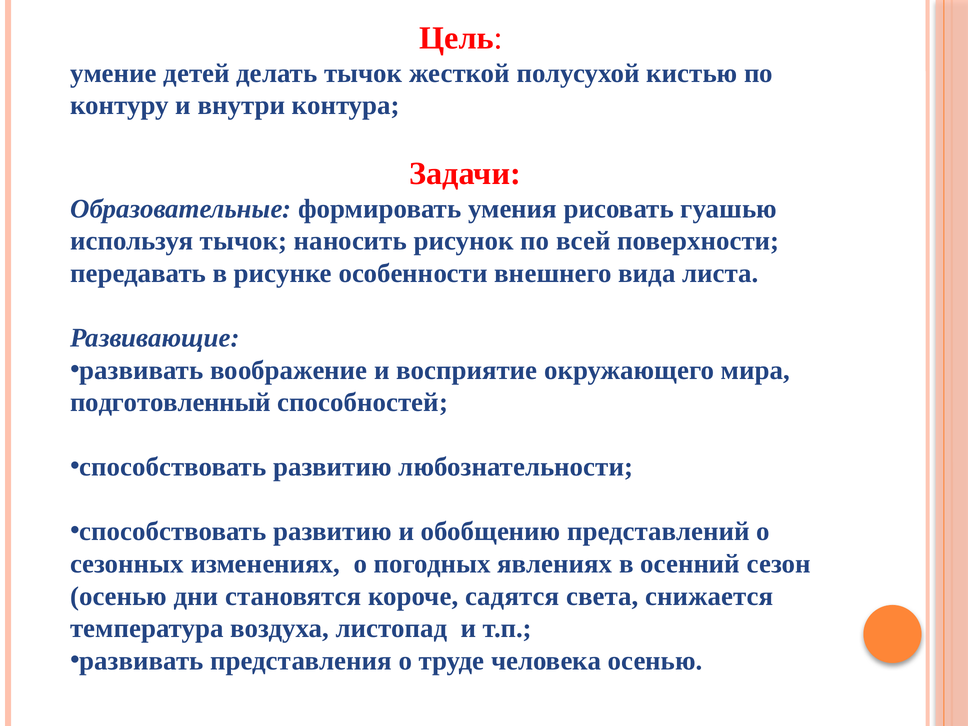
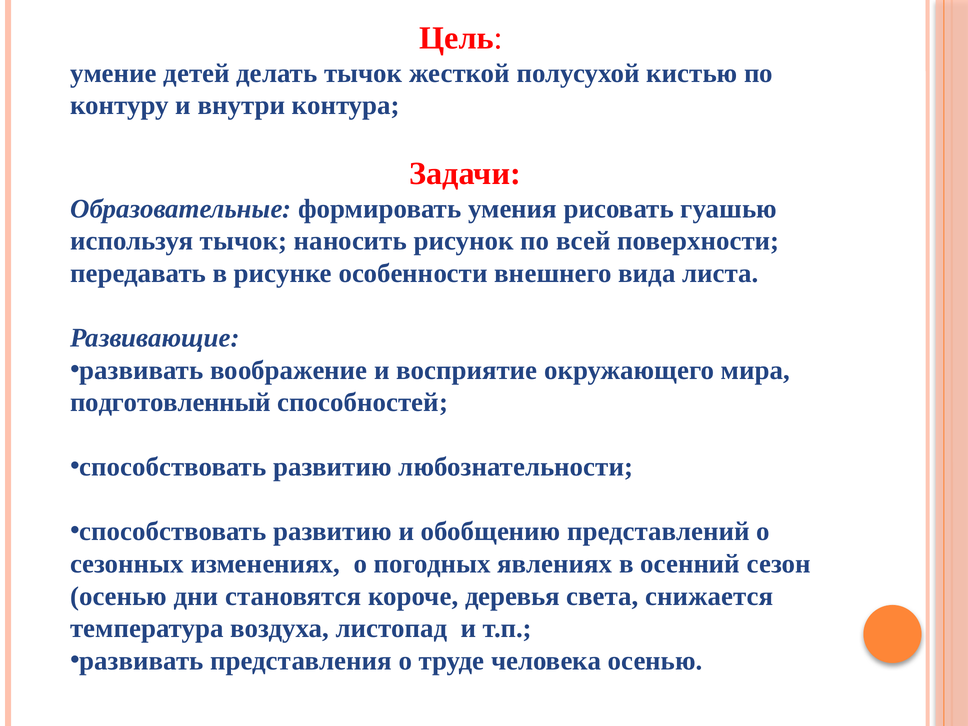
садятся: садятся -> деревья
